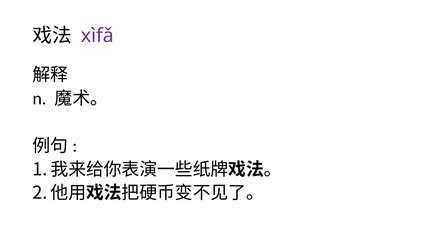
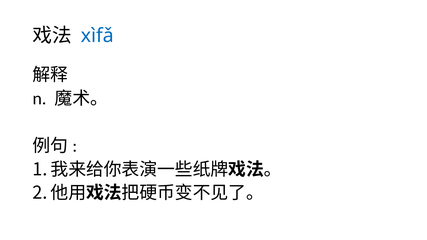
xìfǎ colour: purple -> blue
